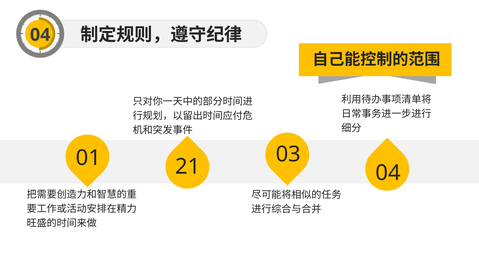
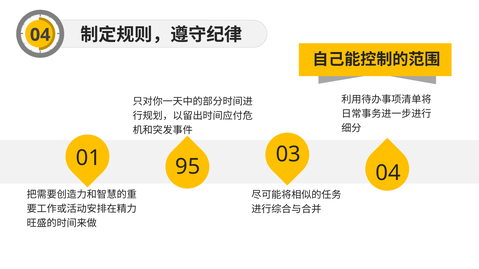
21: 21 -> 95
